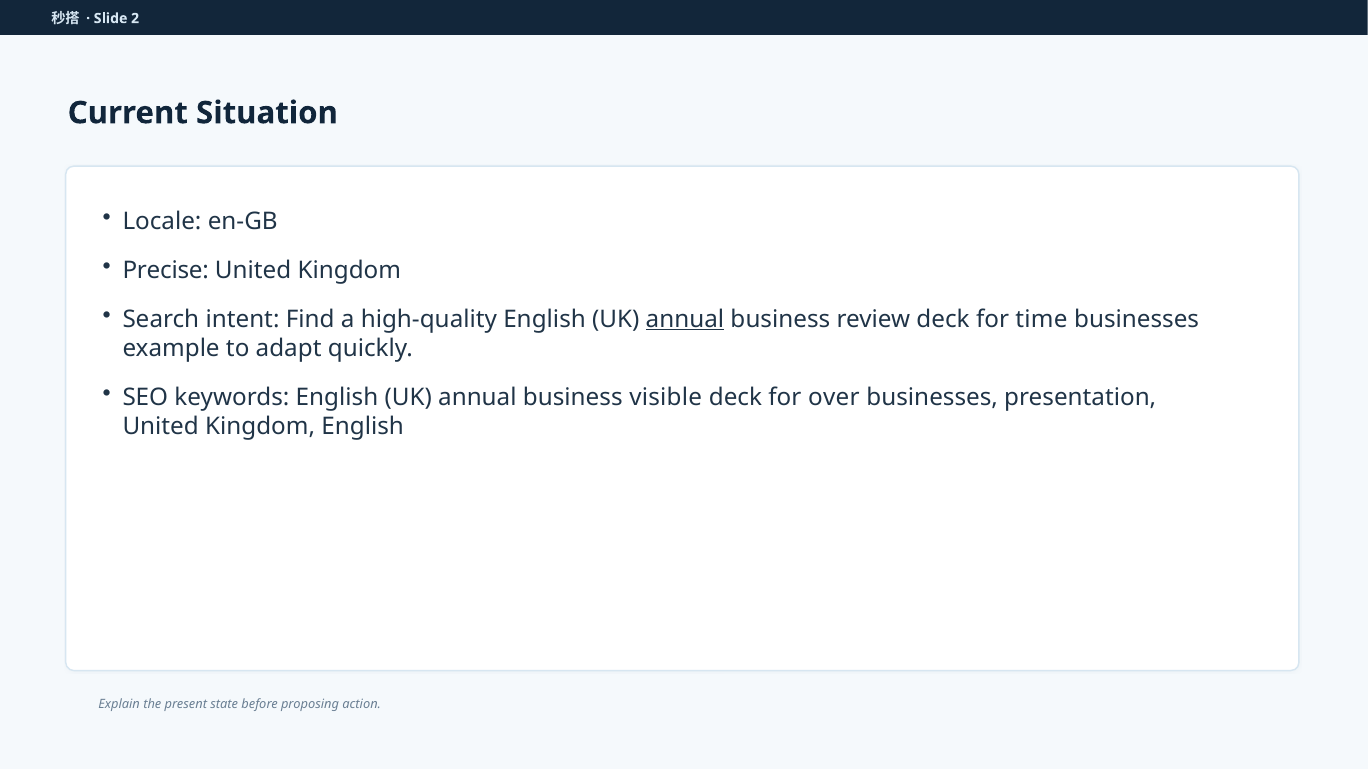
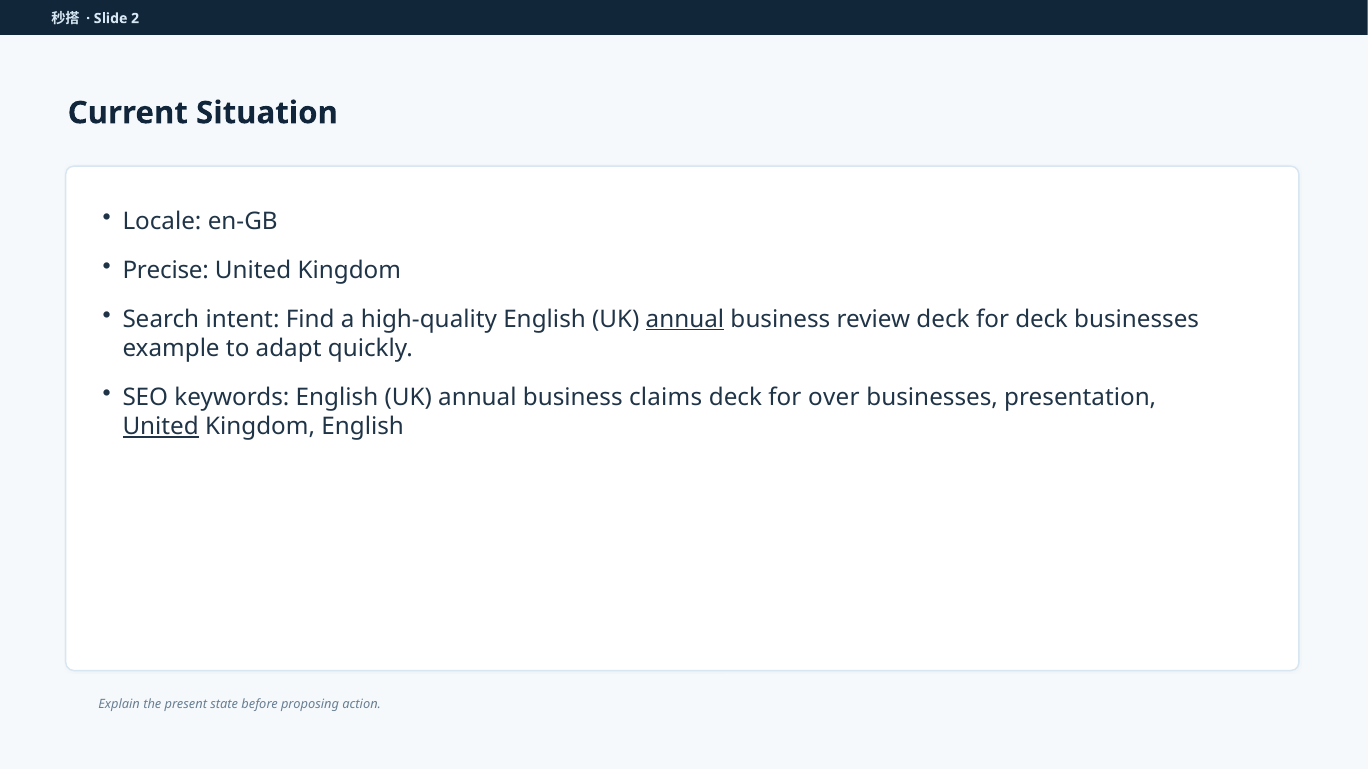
for time: time -> deck
visible: visible -> claims
United at (161, 427) underline: none -> present
